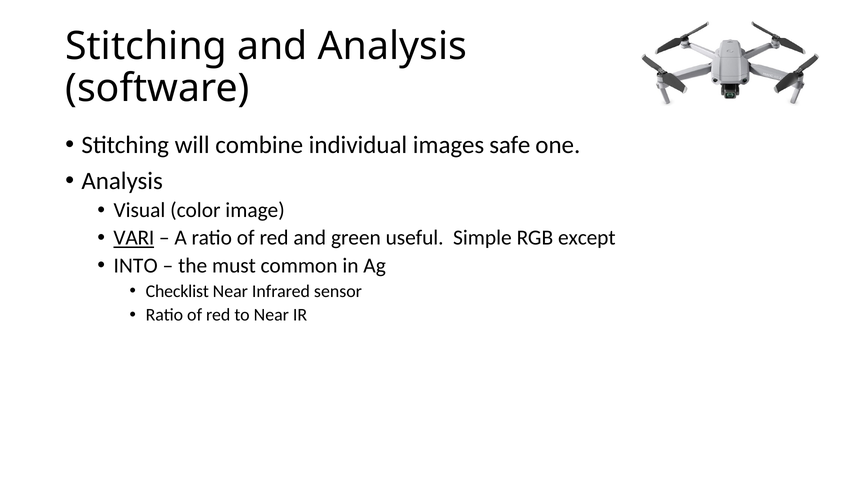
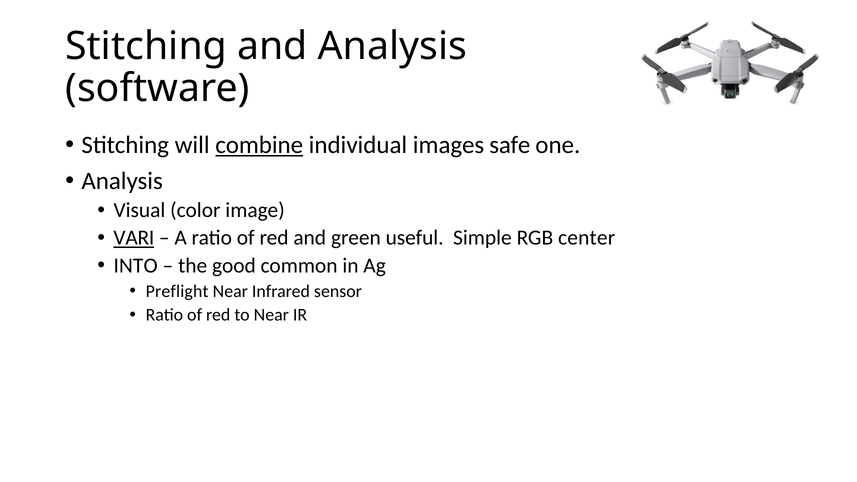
combine underline: none -> present
except: except -> center
must: must -> good
Checklist: Checklist -> Preflight
